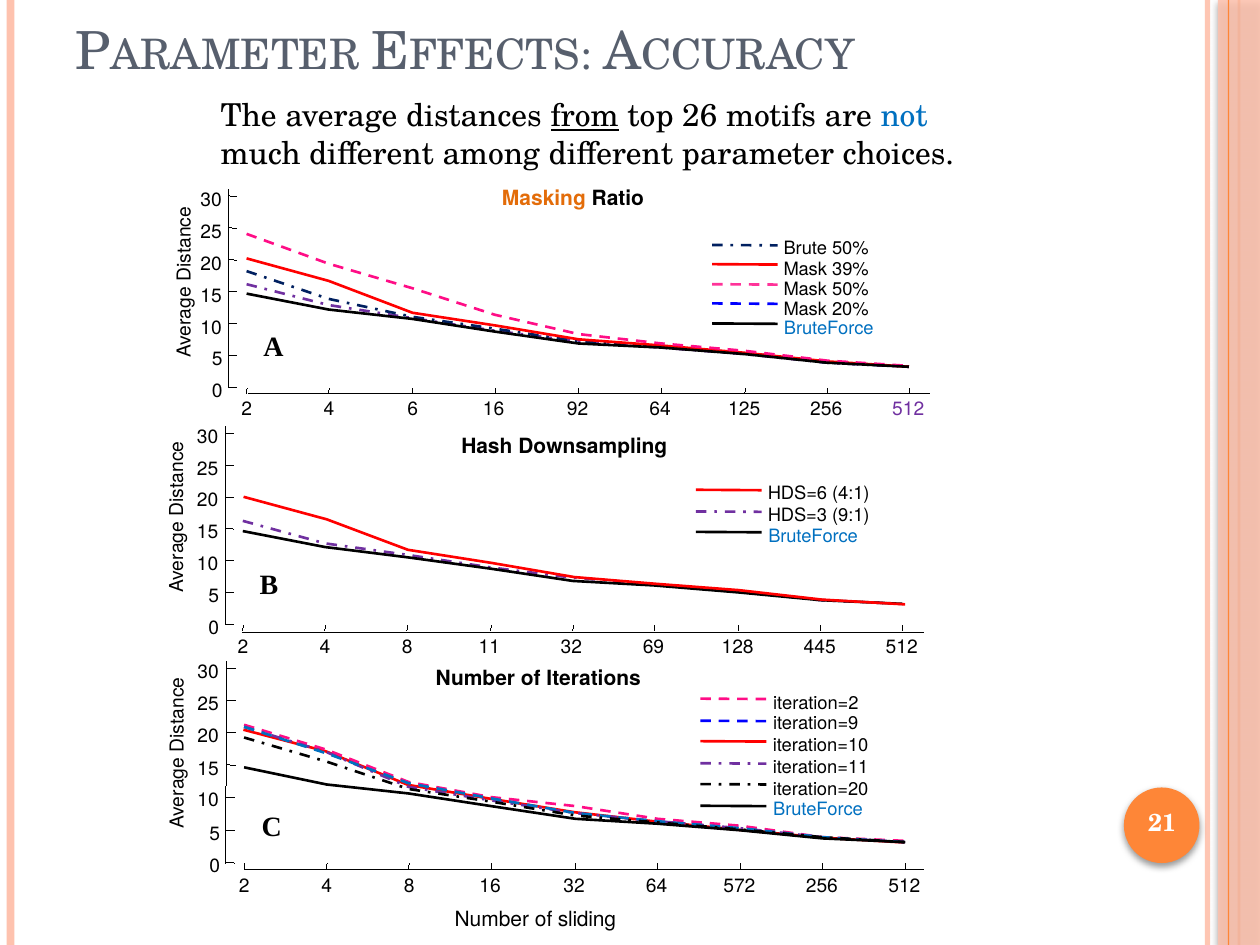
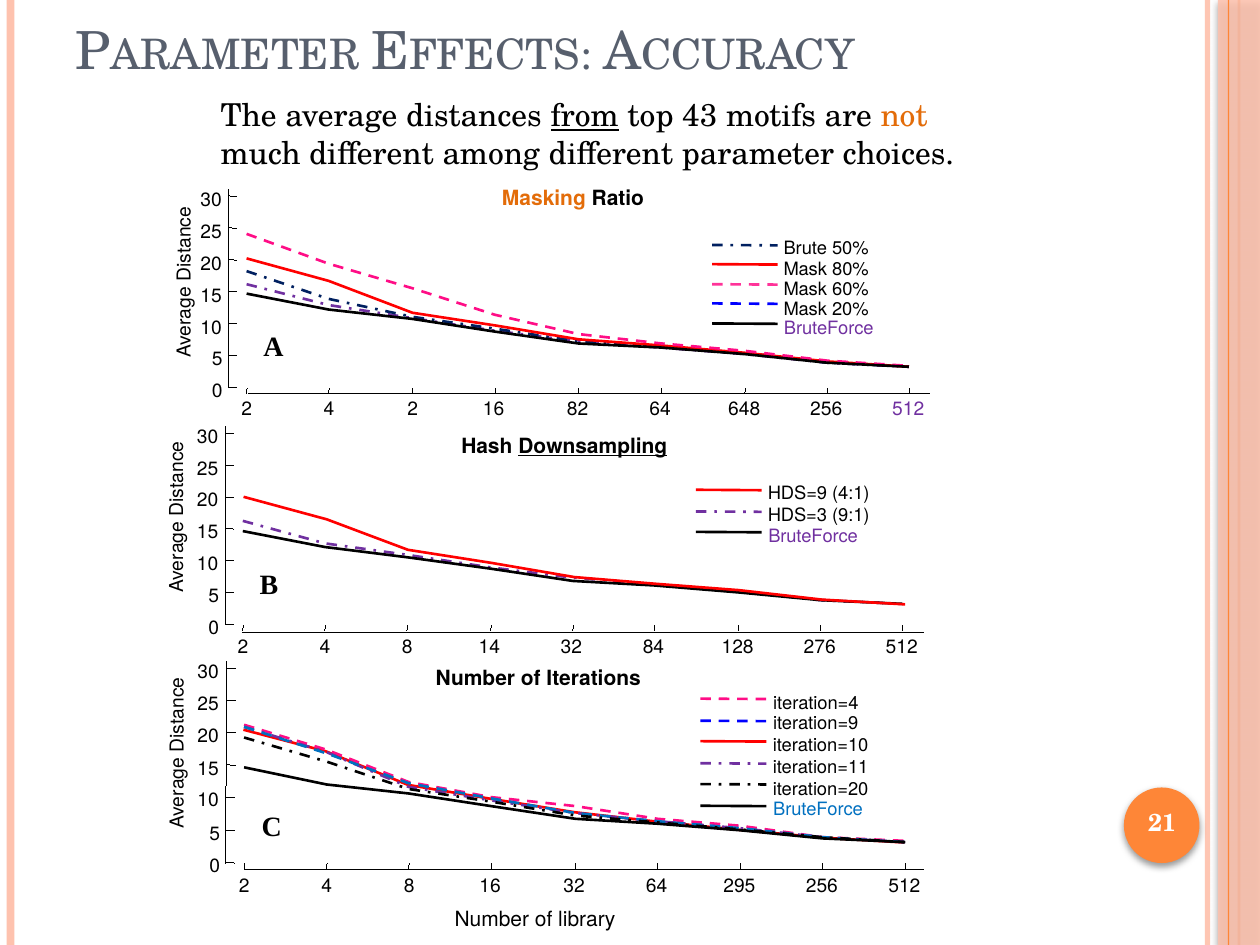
26: 26 -> 43
not colour: blue -> orange
39%: 39% -> 80%
Mask 50%: 50% -> 60%
BruteForce at (829, 328) colour: blue -> purple
4 6: 6 -> 2
92: 92 -> 82
125: 125 -> 648
Downsampling underline: none -> present
HDS=6: HDS=6 -> HDS=9
BruteForce at (813, 536) colour: blue -> purple
11: 11 -> 14
69: 69 -> 84
445: 445 -> 276
iteration=2: iteration=2 -> iteration=4
572: 572 -> 295
sliding: sliding -> library
